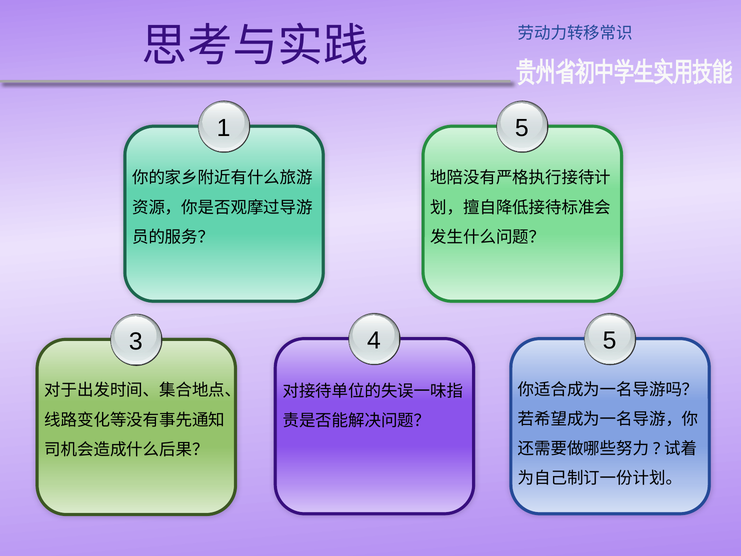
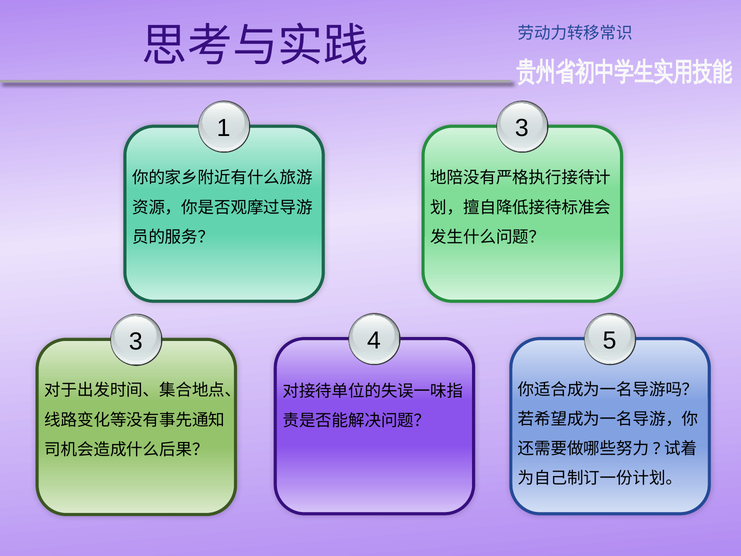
1 5: 5 -> 3
